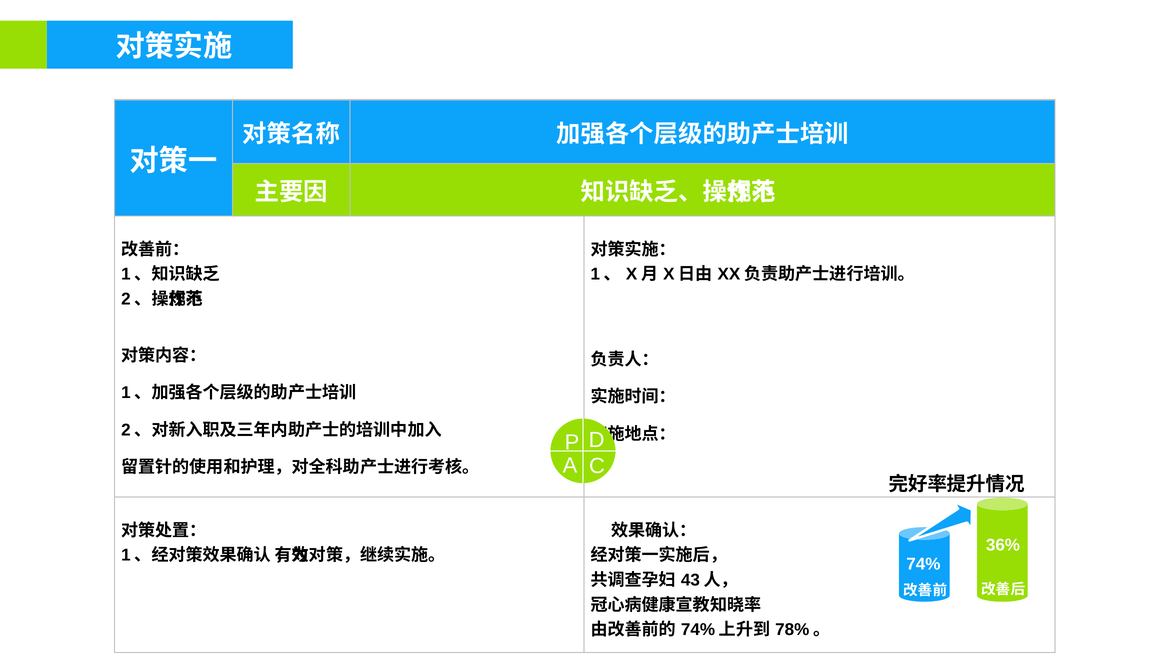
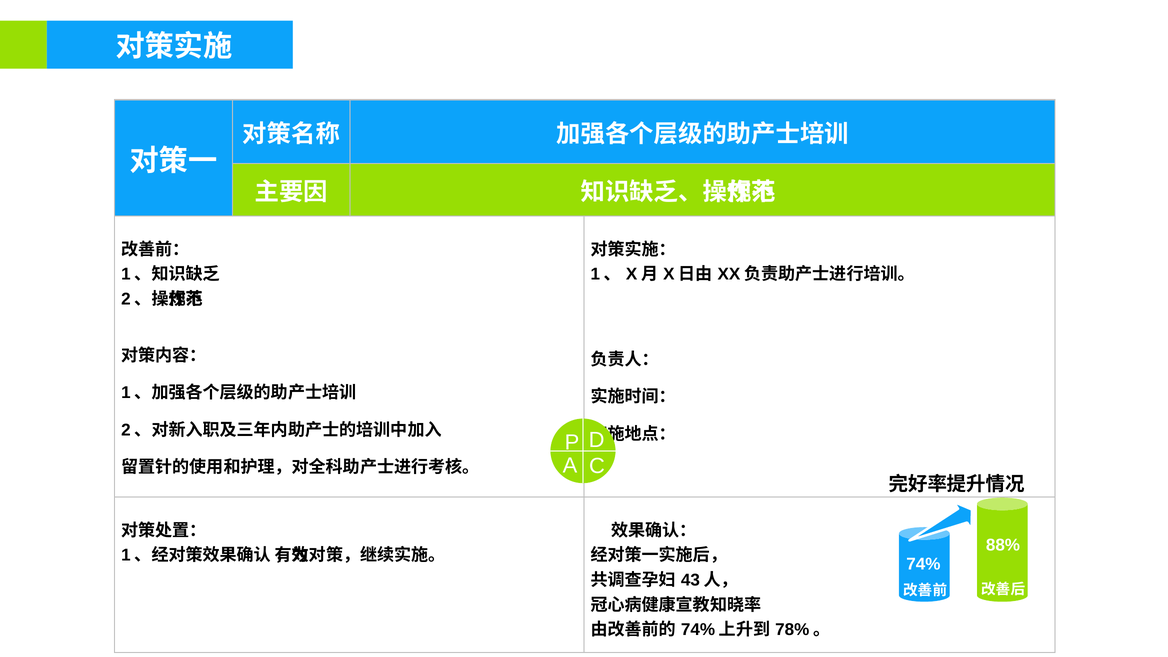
36%: 36% -> 88%
